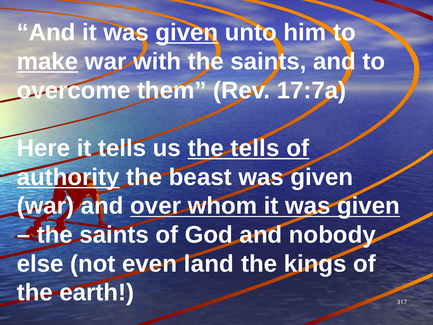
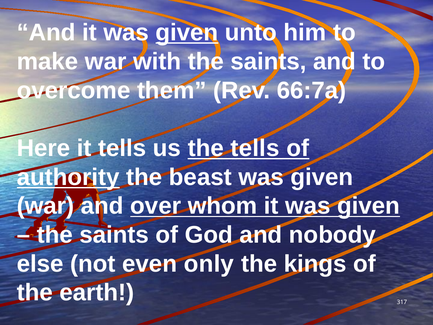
make underline: present -> none
17:7a: 17:7a -> 66:7a
land: land -> only
